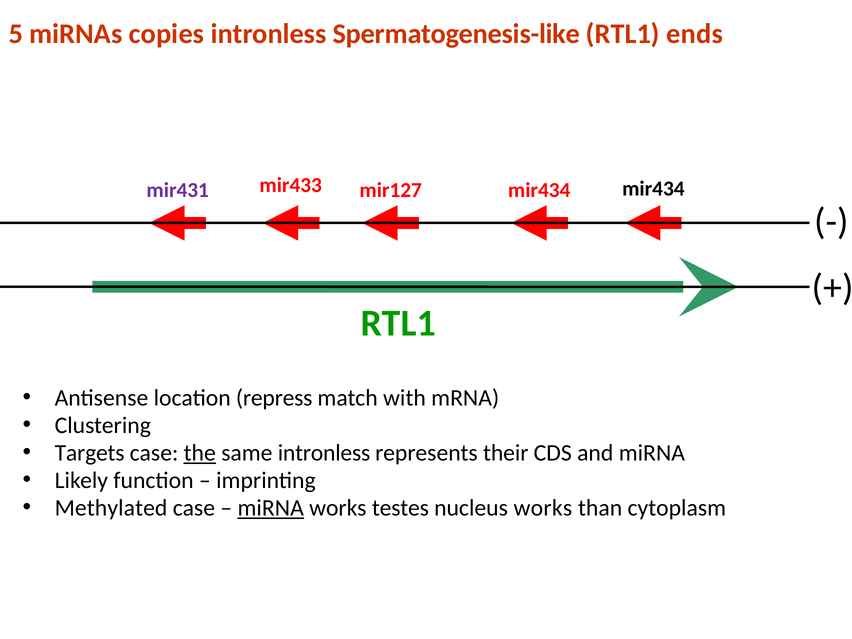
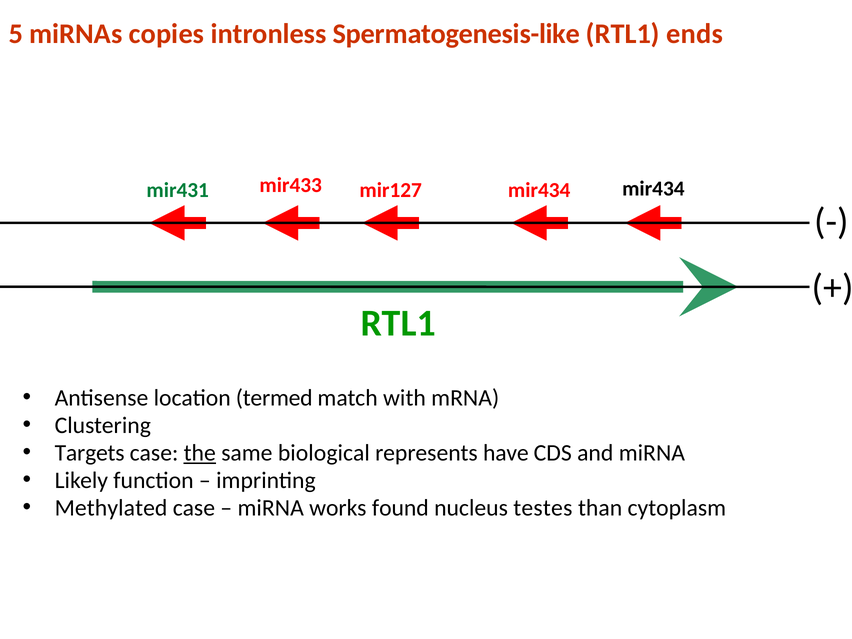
mir431 colour: purple -> green
repress: repress -> termed
same intronless: intronless -> biological
their: their -> have
miRNA at (271, 508) underline: present -> none
testes: testes -> found
nucleus works: works -> testes
